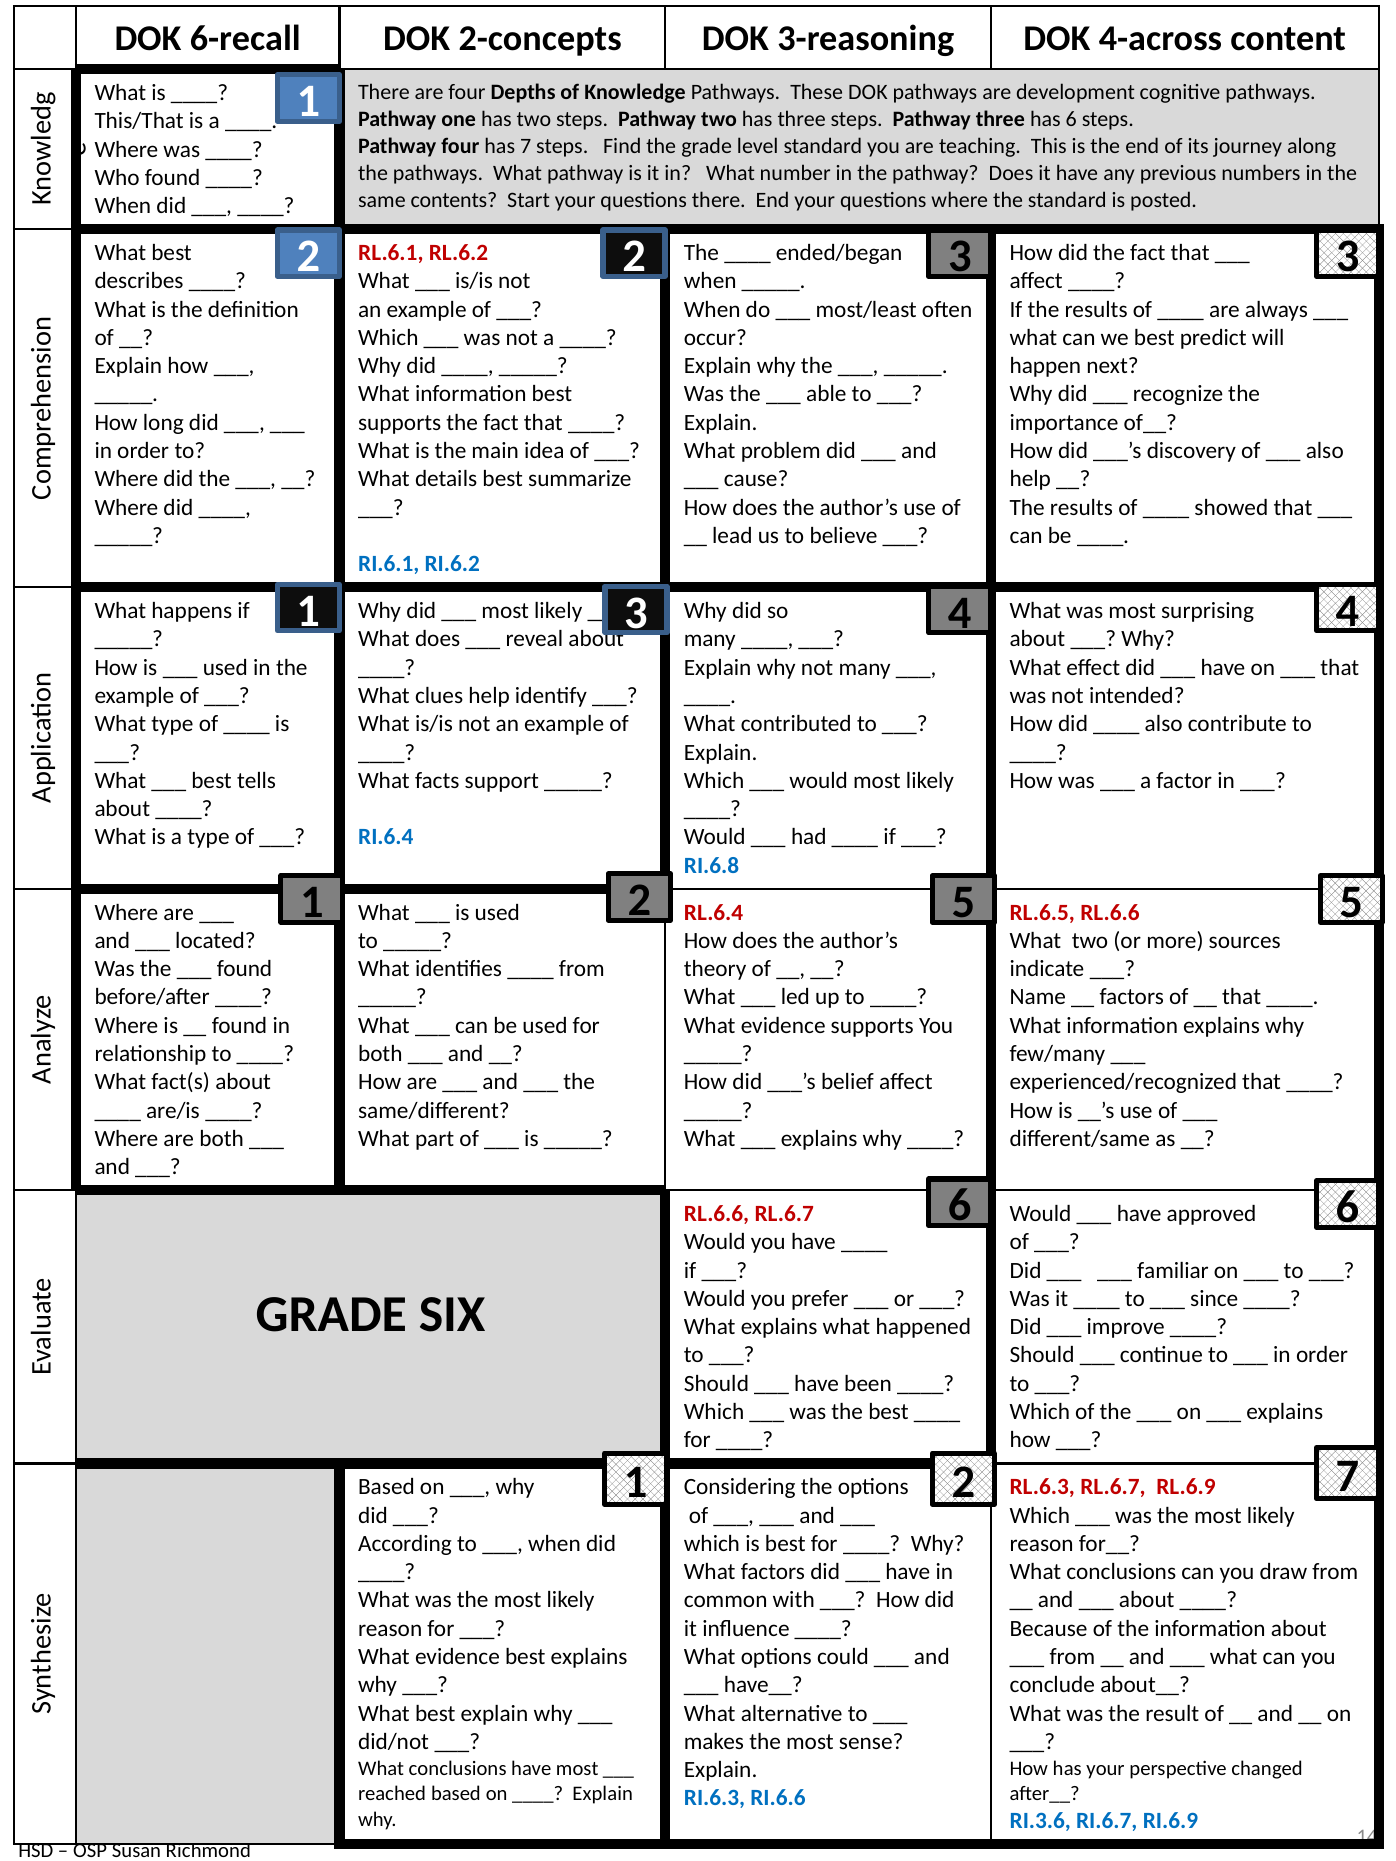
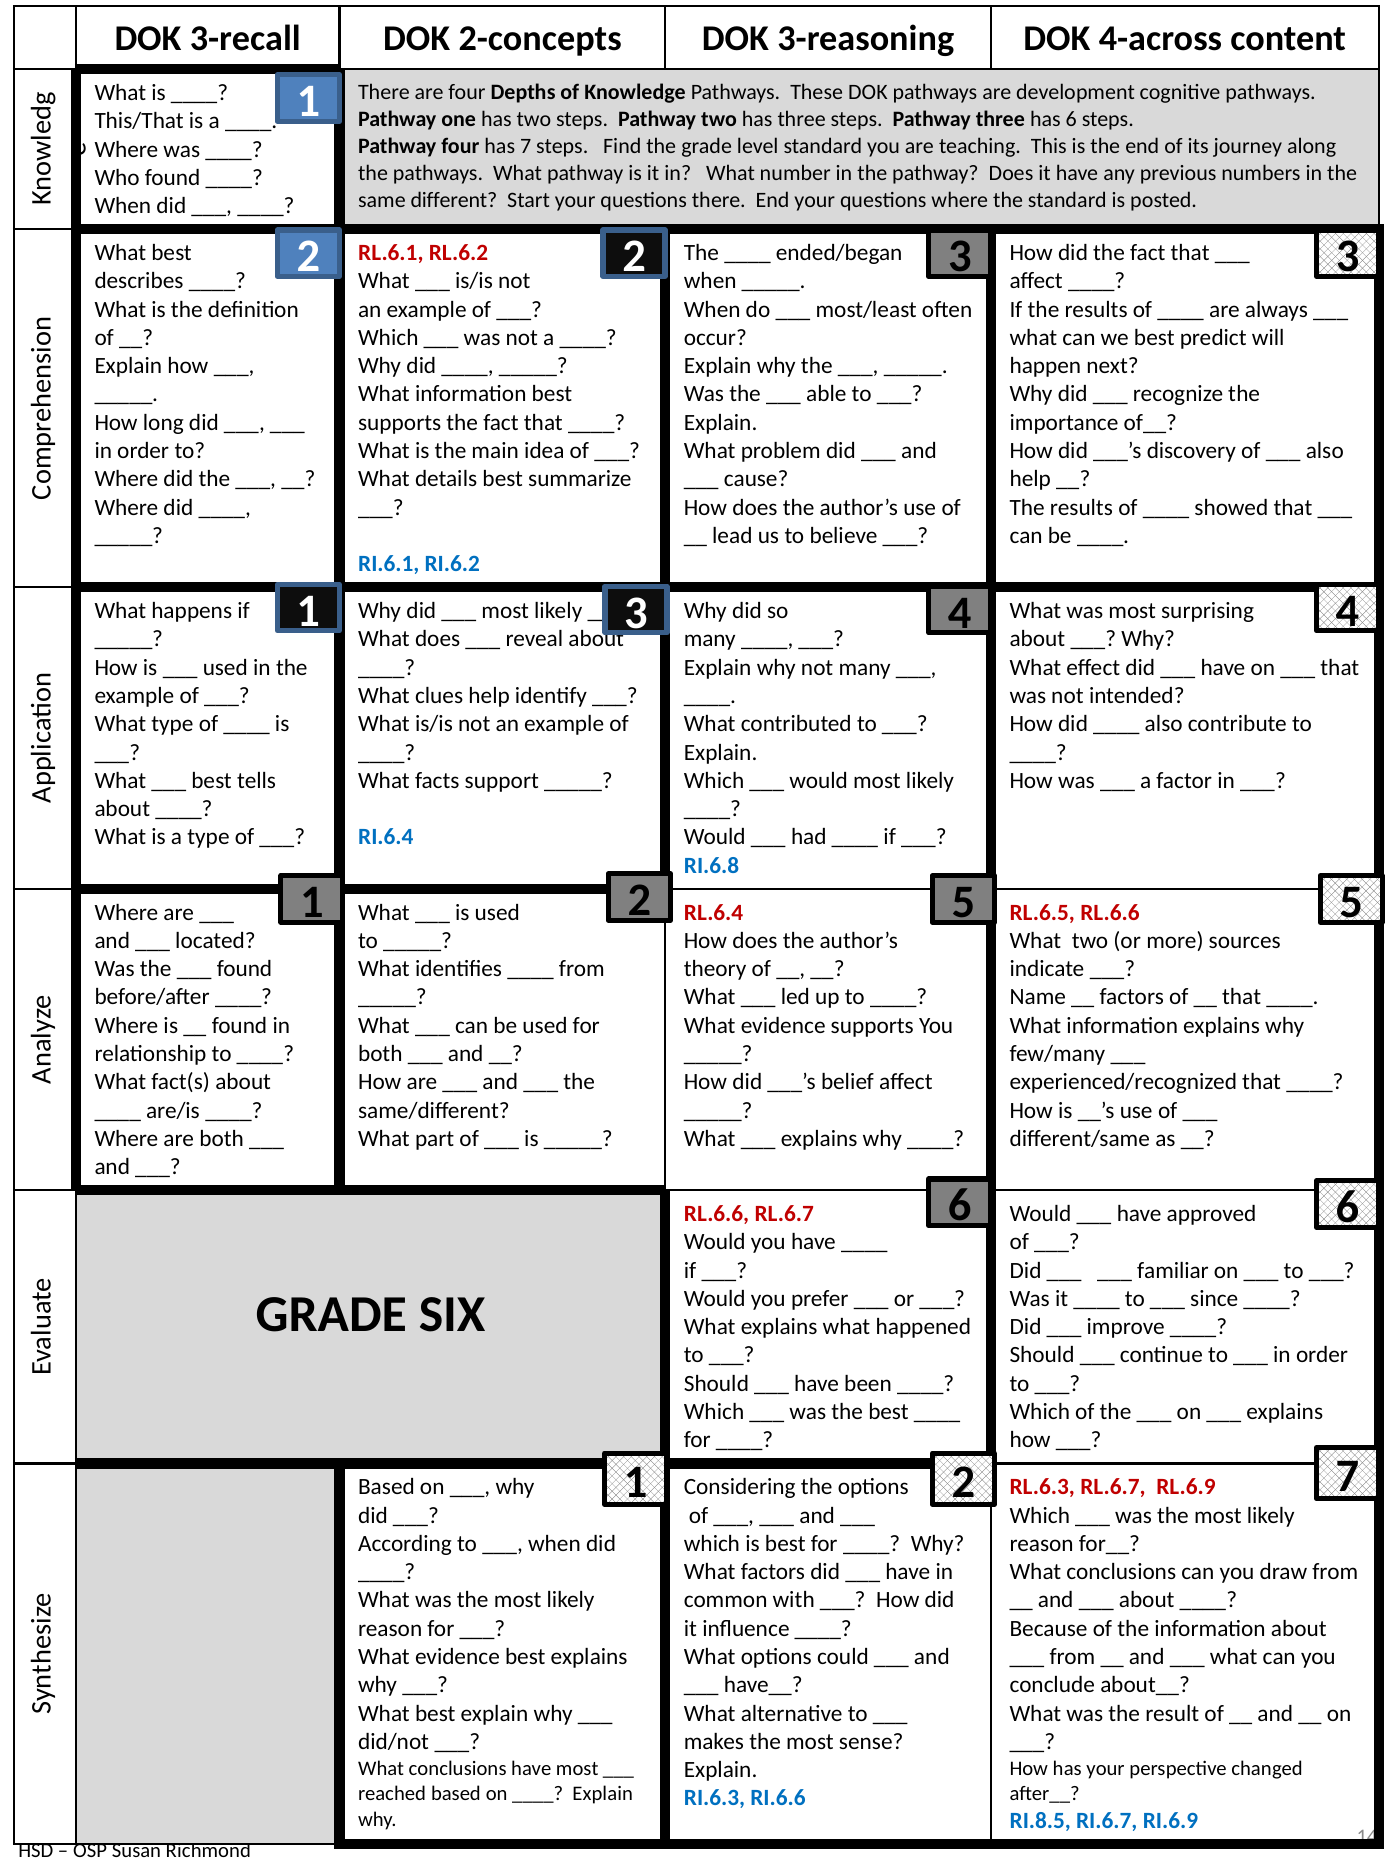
6-recall: 6-recall -> 3-recall
contents: contents -> different
RI.3.6: RI.3.6 -> RI.8.5
